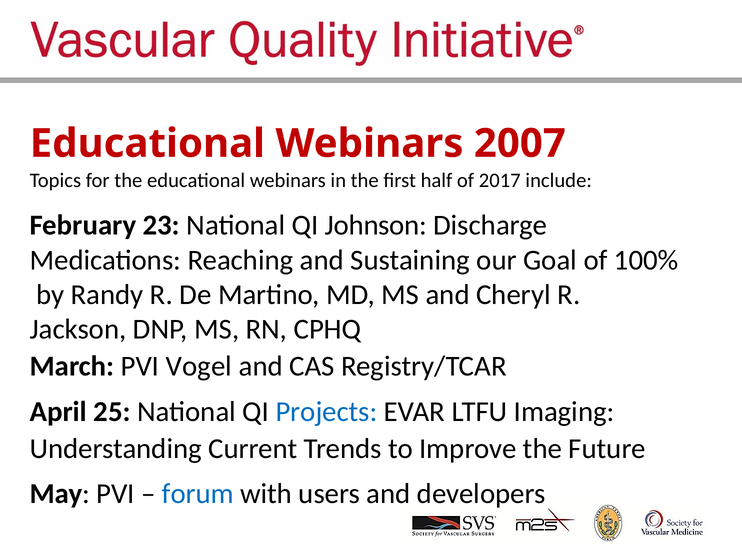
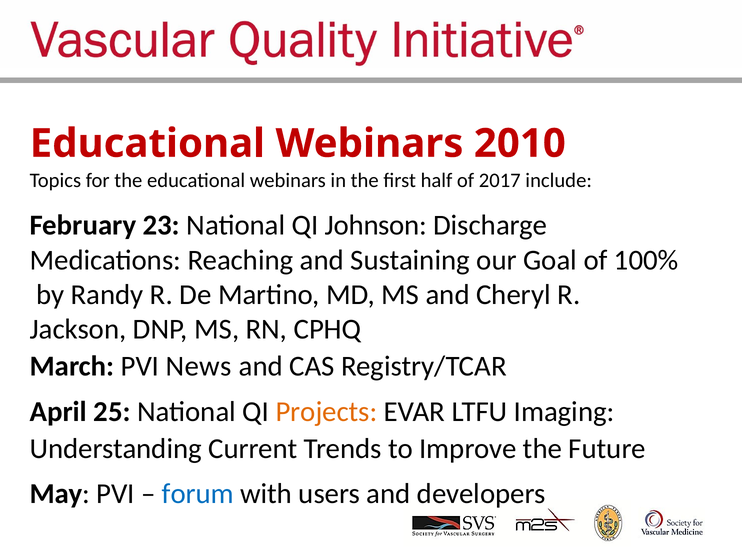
2007: 2007 -> 2010
Vogel: Vogel -> News
Projects colour: blue -> orange
